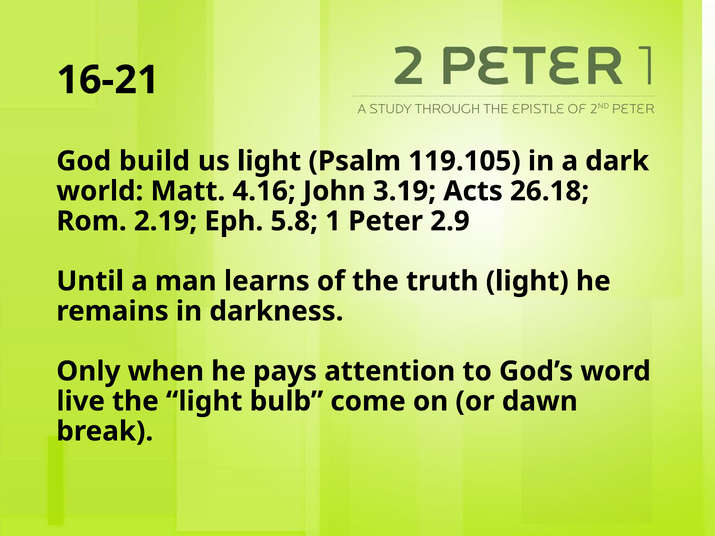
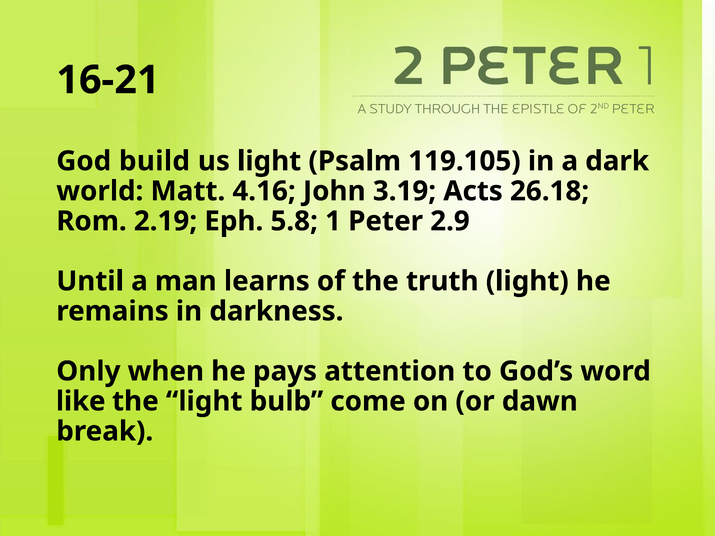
live: live -> like
